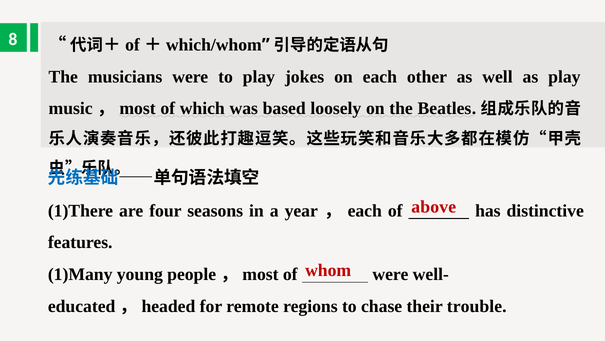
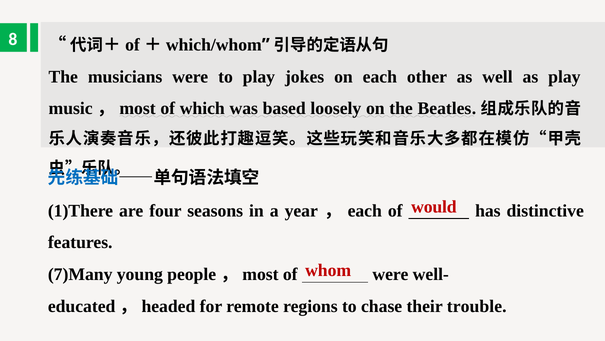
above: above -> would
1)Many: 1)Many -> 7)Many
